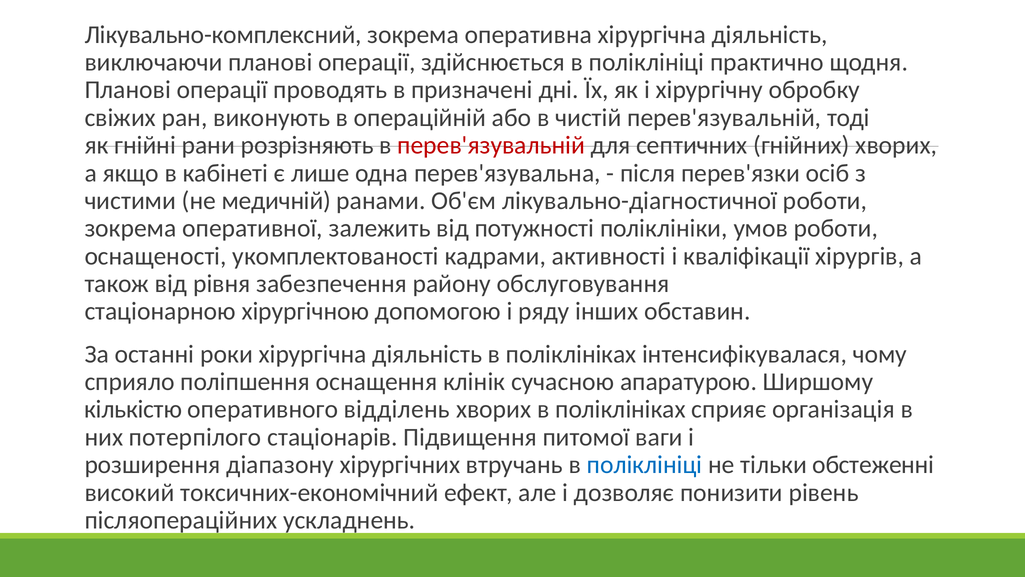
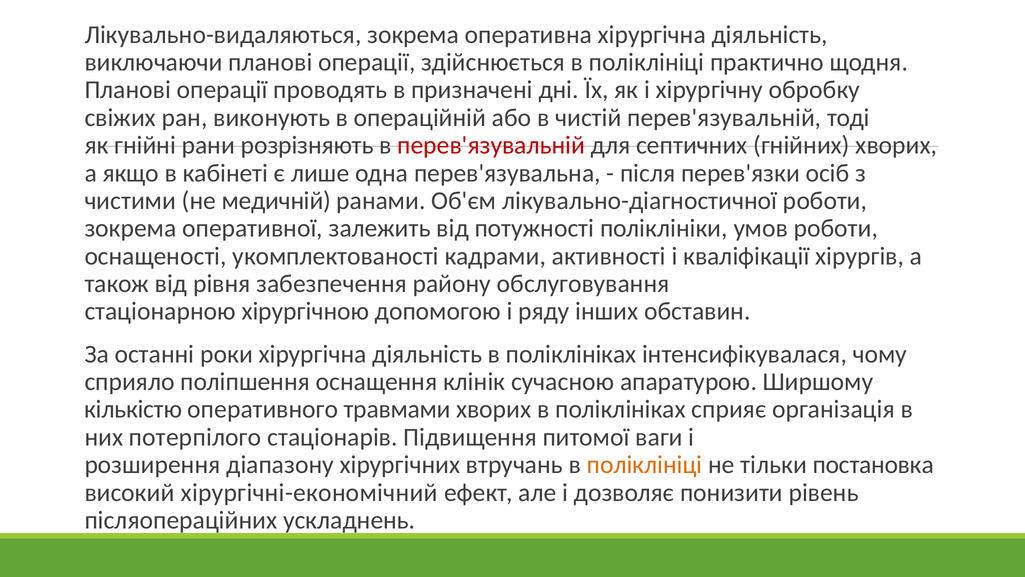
Лікувально-комплексний: Лікувально-комплексний -> Лікувально-видаляються
відділень: відділень -> травмами
поліклініці at (645, 464) colour: blue -> orange
обстеженні: обстеженні -> постановка
токсичних-економічний: токсичних-економічний -> хірургічні-економічний
